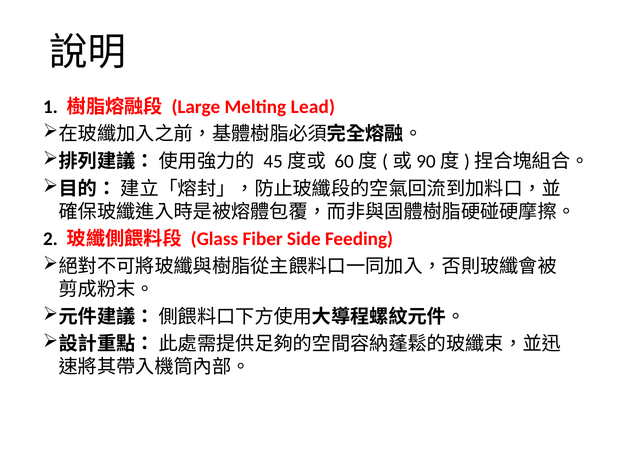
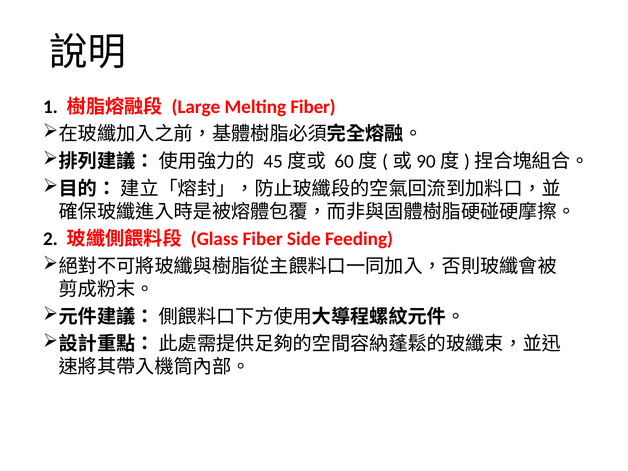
Melting Lead: Lead -> Fiber
